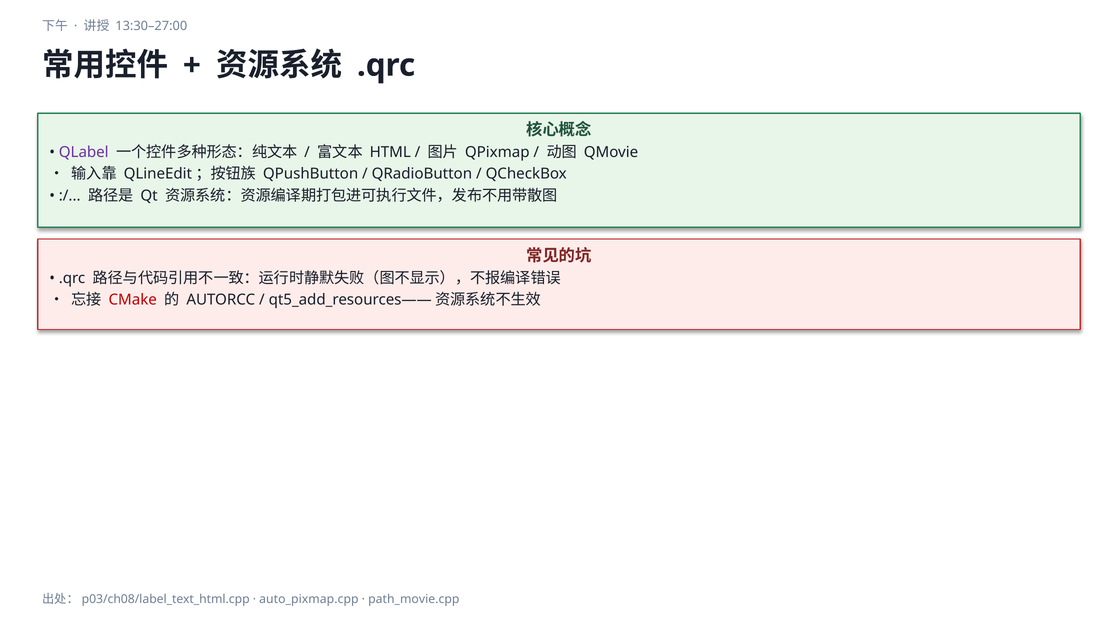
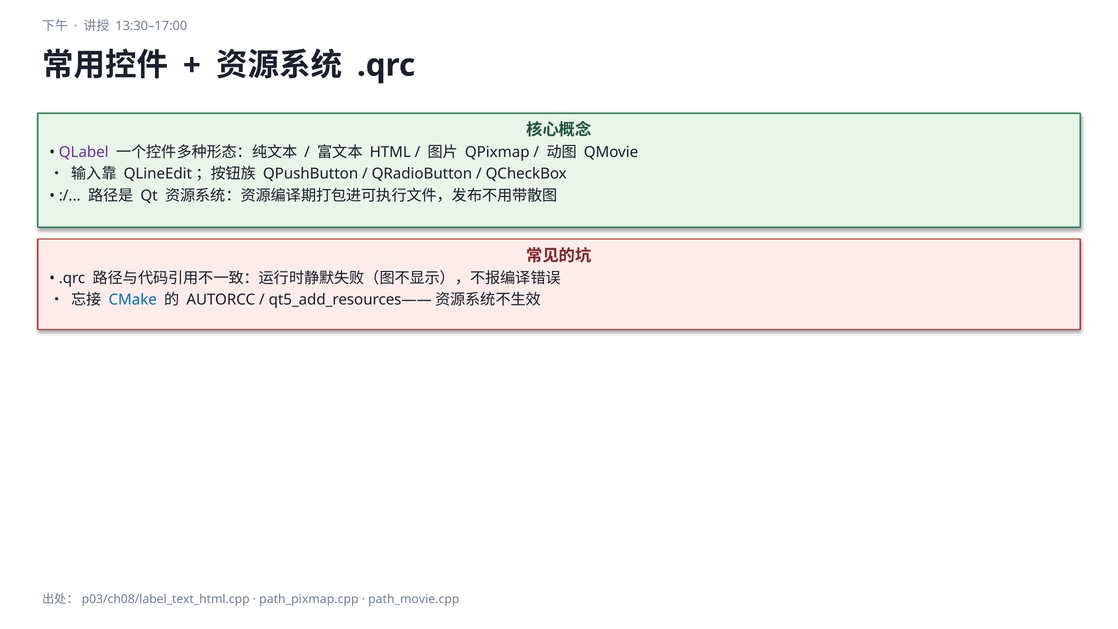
13:30–27:00: 13:30–27:00 -> 13:30–17:00
CMake colour: red -> blue
auto_pixmap.cpp: auto_pixmap.cpp -> path_pixmap.cpp
